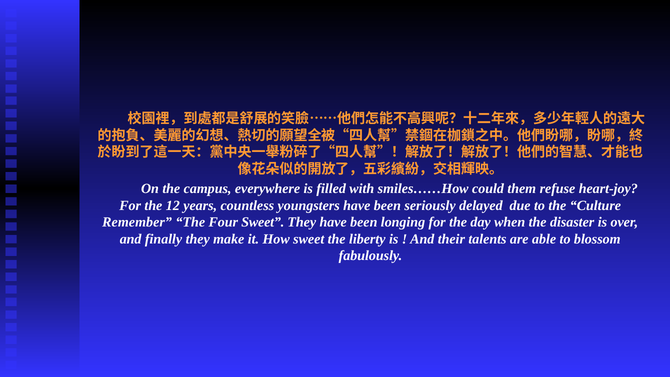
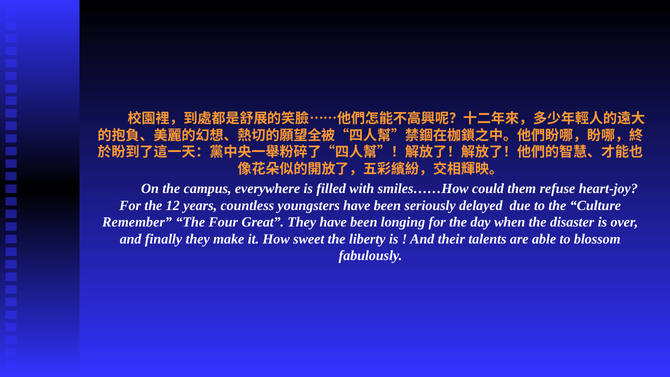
Four Sweet: Sweet -> Great
